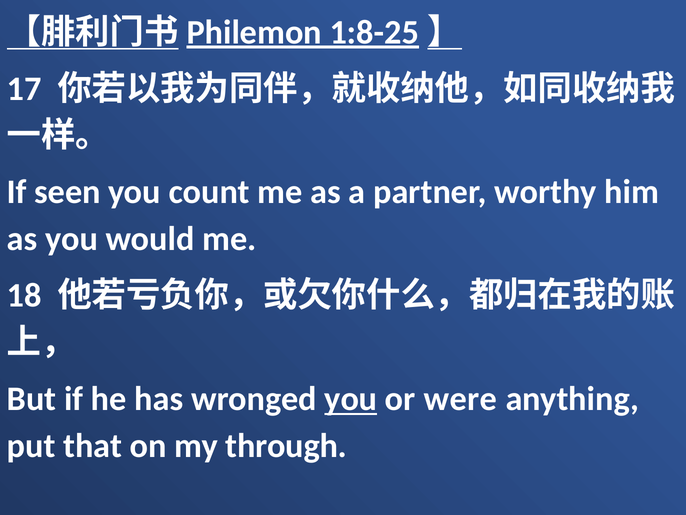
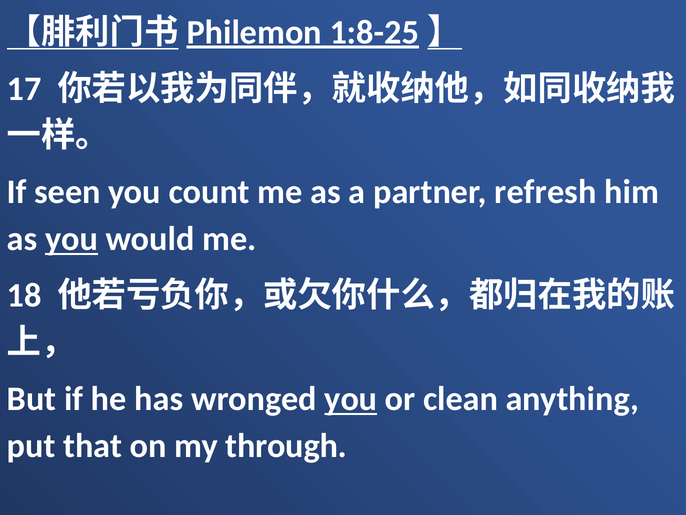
worthy: worthy -> refresh
you at (72, 239) underline: none -> present
were: were -> clean
